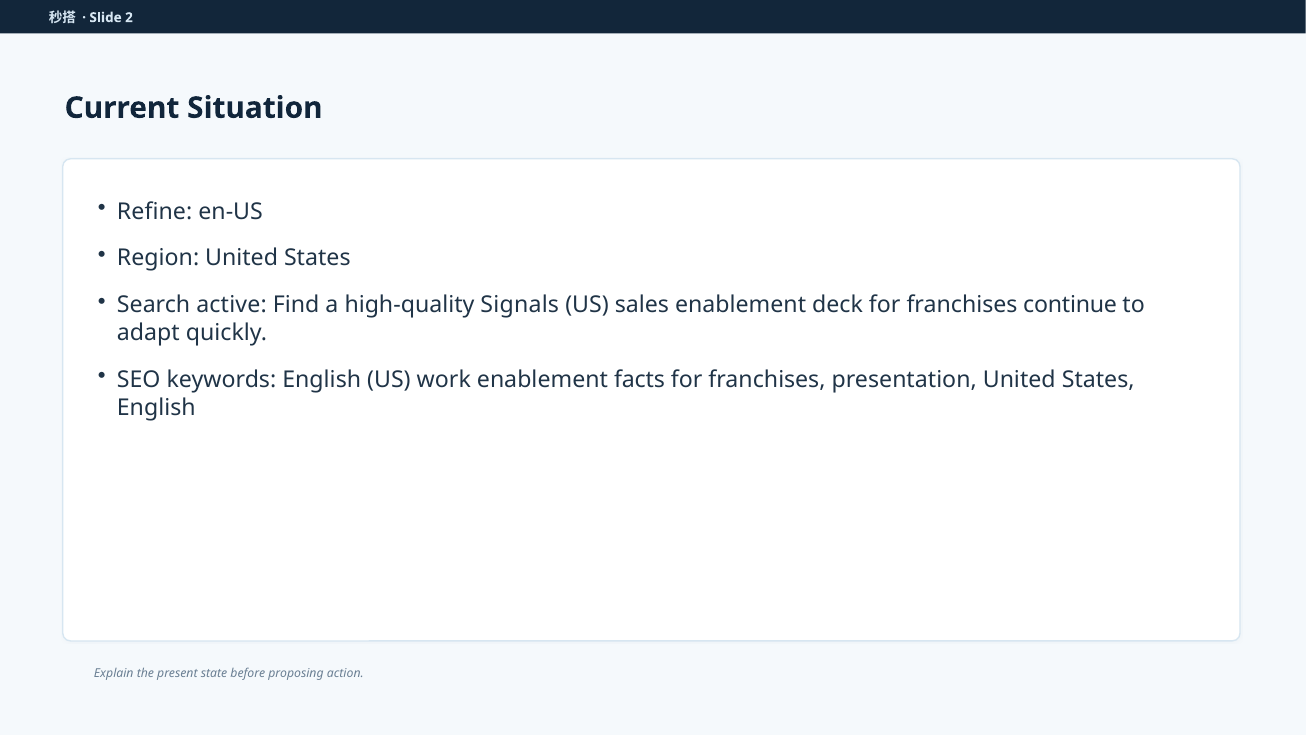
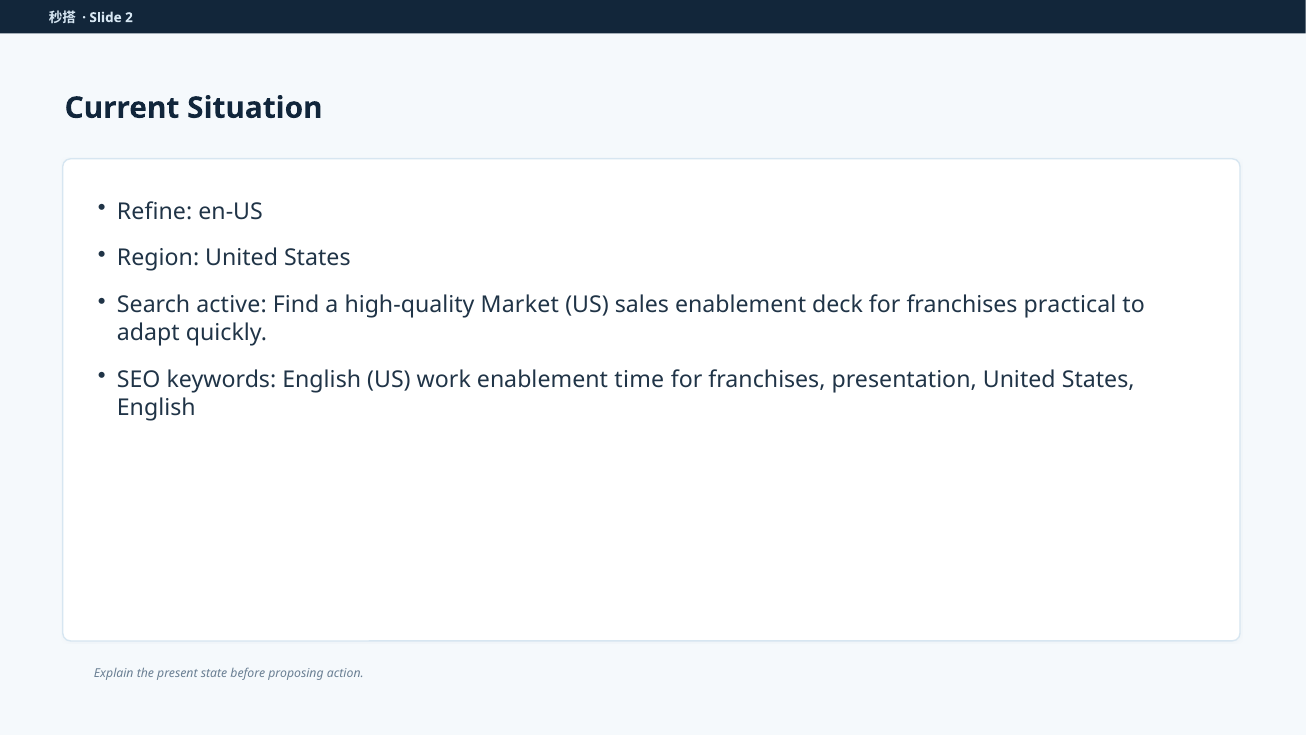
Signals: Signals -> Market
continue: continue -> practical
facts: facts -> time
